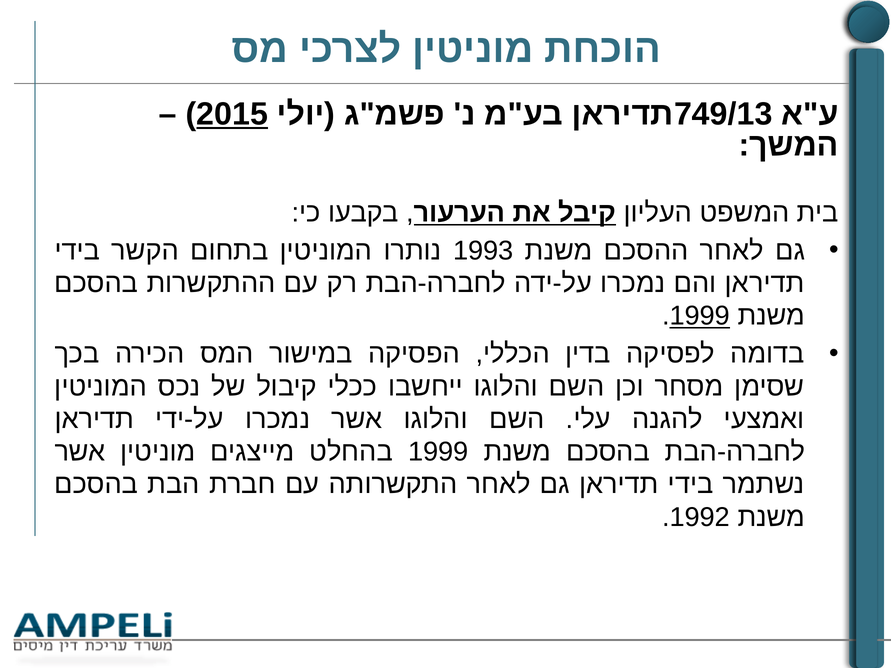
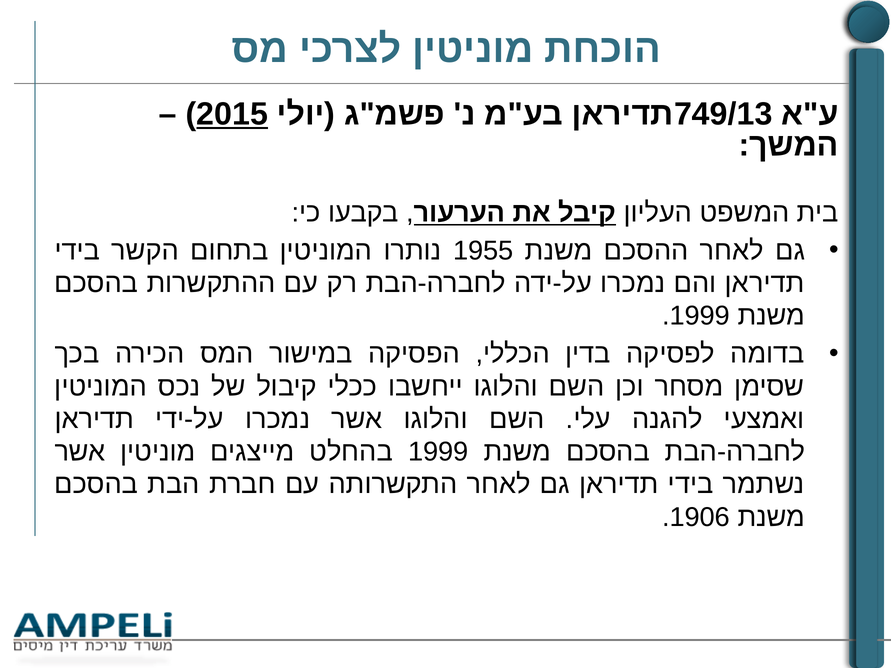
1993: 1993 -> 1955
1999 at (700, 316) underline: present -> none
1992: 1992 -> 1906
